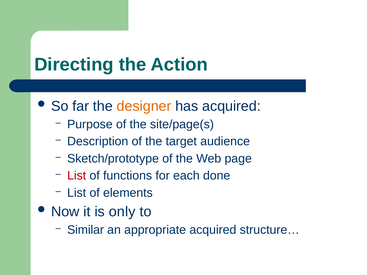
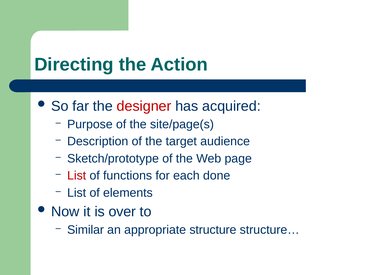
designer colour: orange -> red
only: only -> over
appropriate acquired: acquired -> structure
